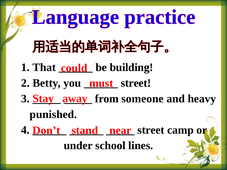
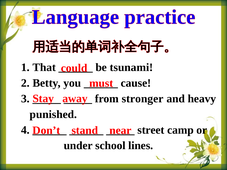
building: building -> tsunami
street at (136, 83): street -> cause
someone: someone -> stronger
